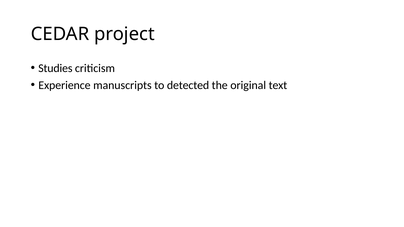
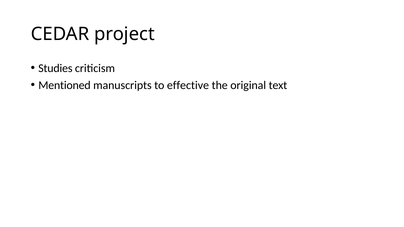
Experience: Experience -> Mentioned
detected: detected -> effective
